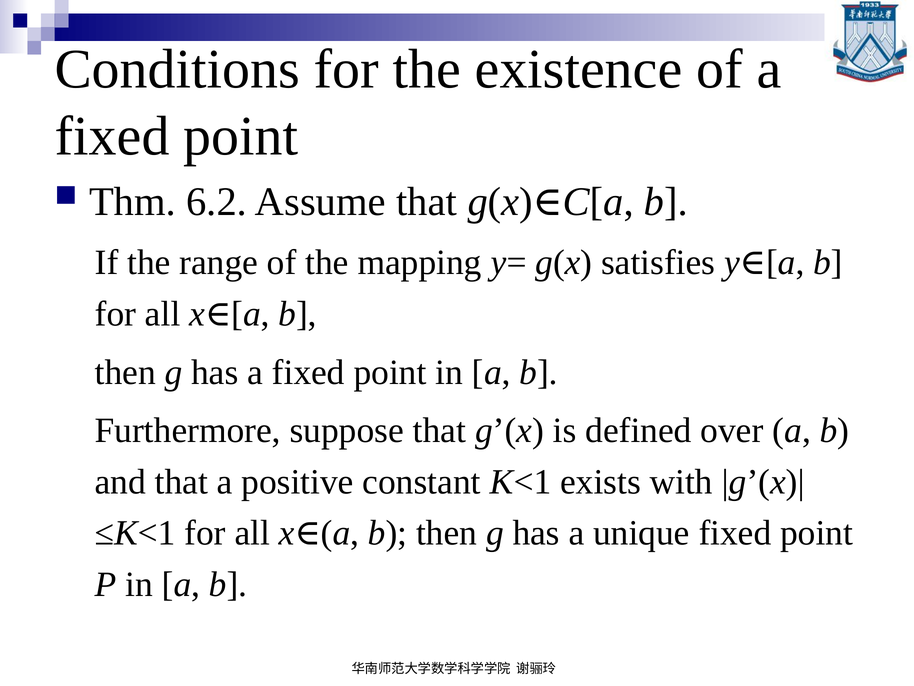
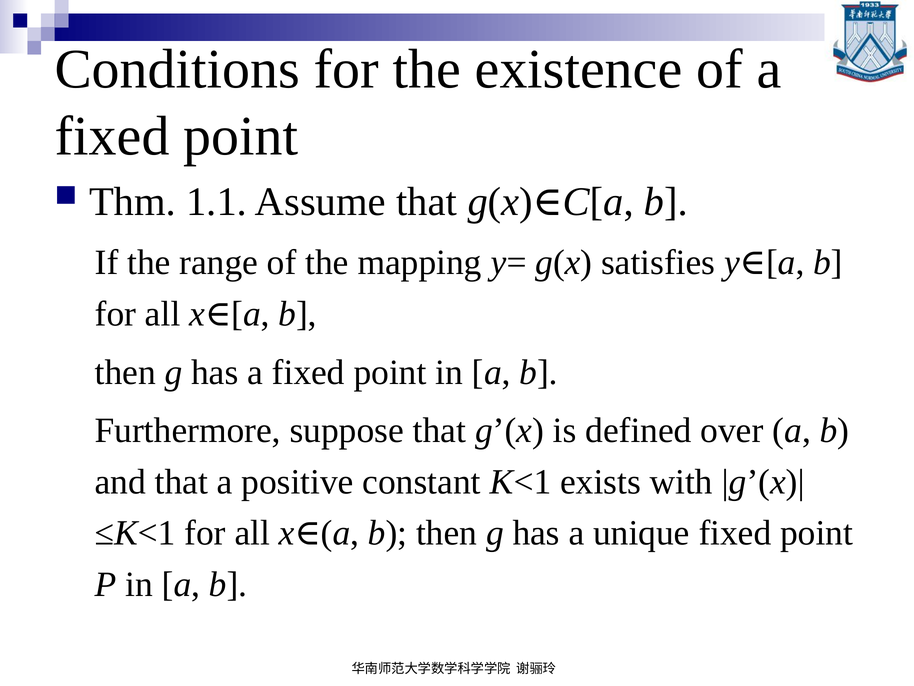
6.2: 6.2 -> 1.1
